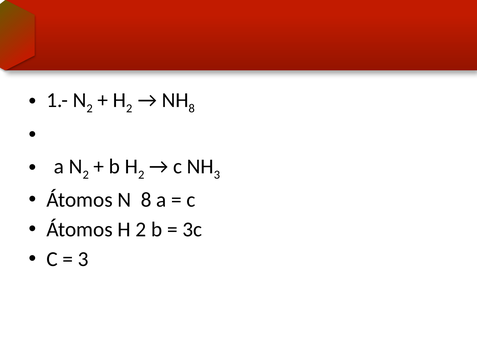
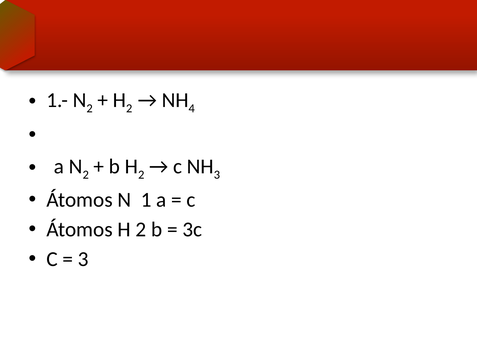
8 at (192, 108): 8 -> 4
N 8: 8 -> 1
